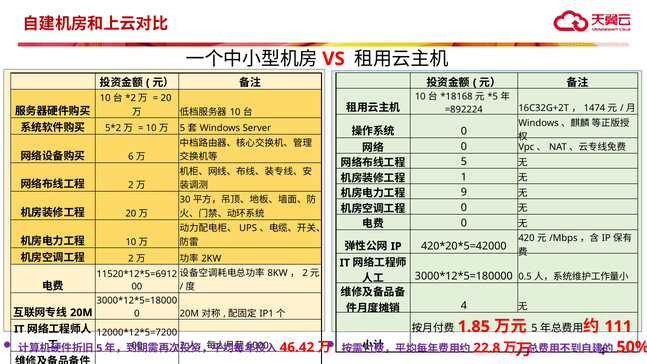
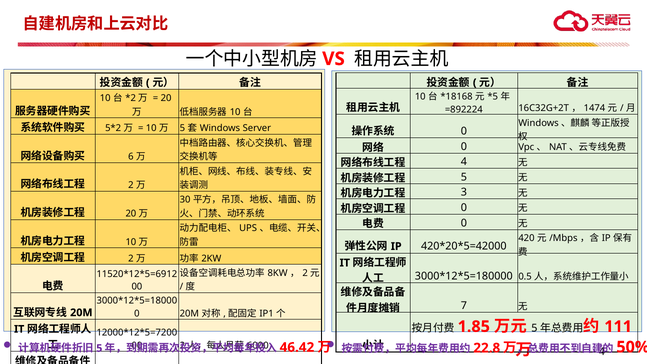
5 at (464, 162): 5 -> 4
1 at (464, 177): 1 -> 5
9: 9 -> 3
4 at (464, 306): 4 -> 7
